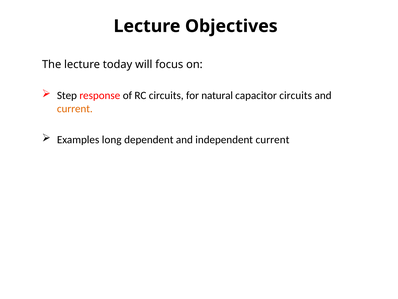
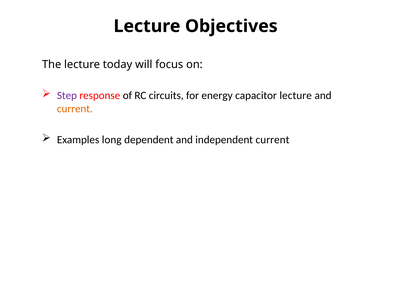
Step colour: black -> purple
natural: natural -> energy
capacitor circuits: circuits -> lecture
